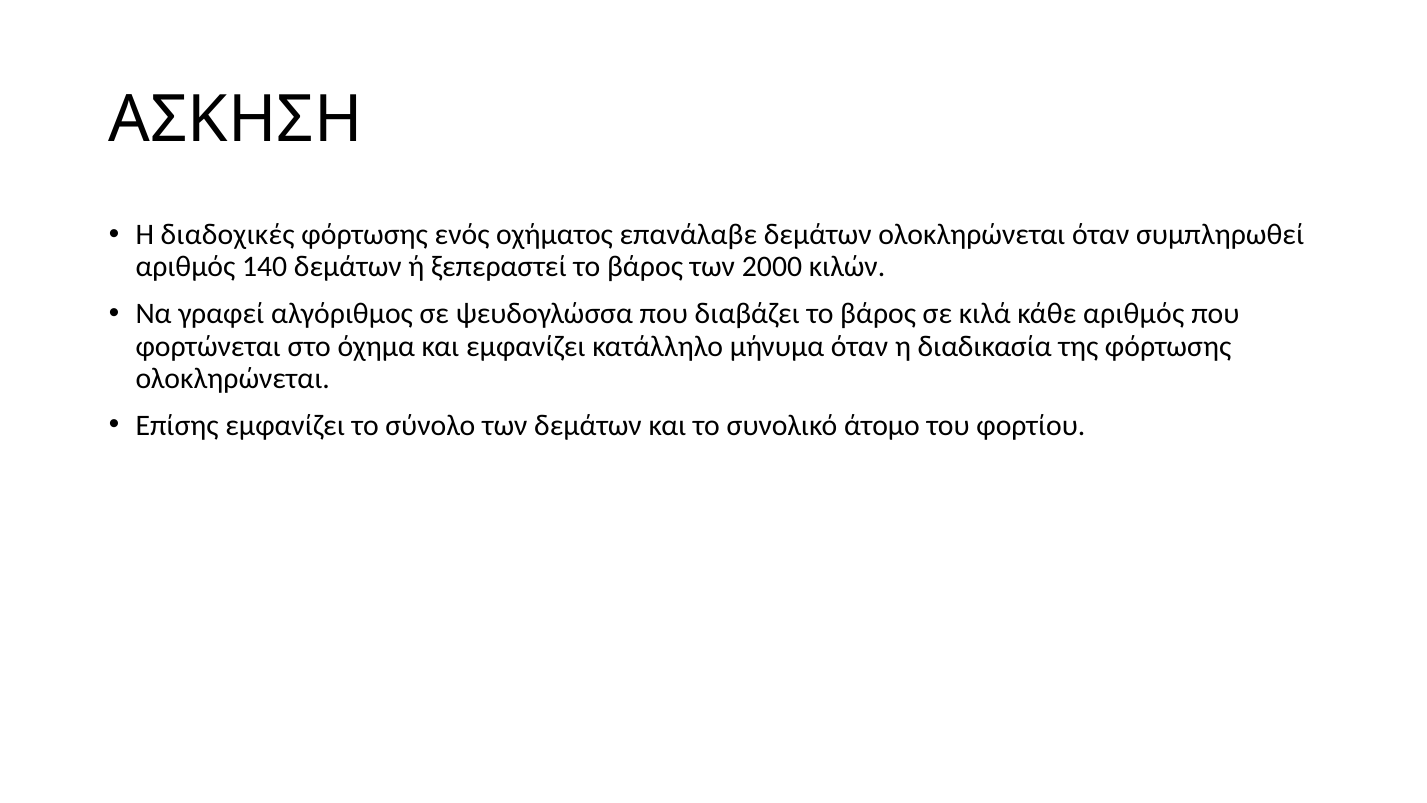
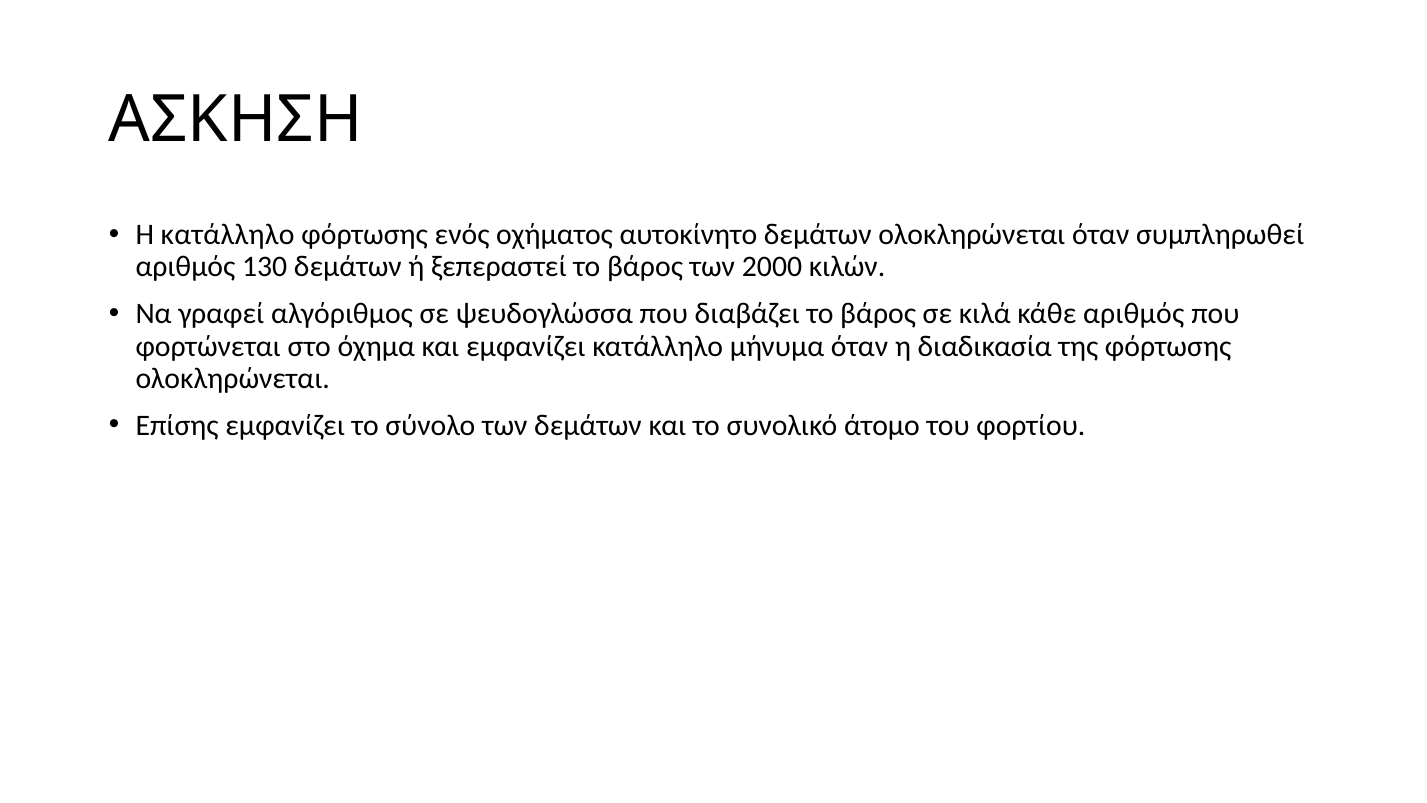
Η διαδοχικές: διαδοχικές -> κατάλληλο
επανάλαβε: επανάλαβε -> αυτοκίνητο
140: 140 -> 130
